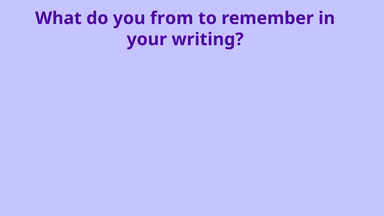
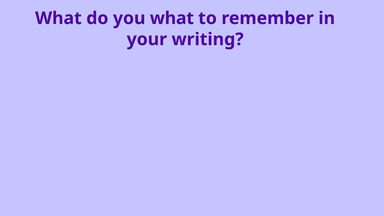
you from: from -> what
